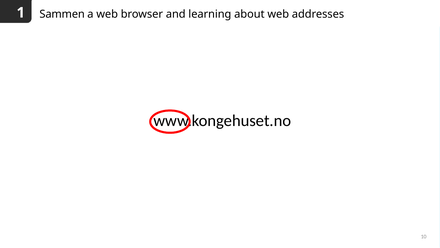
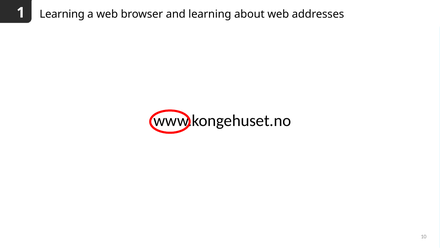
Sammen at (62, 14): Sammen -> Learning
